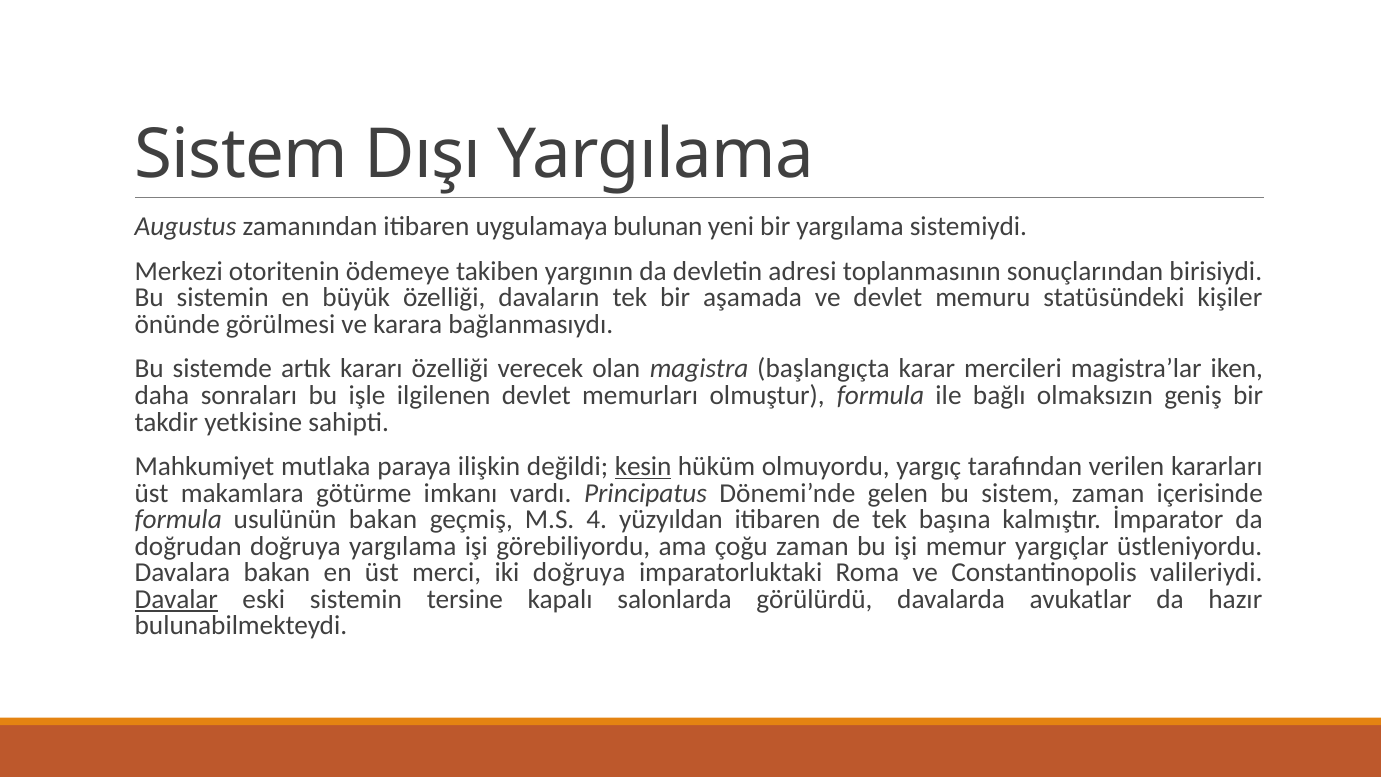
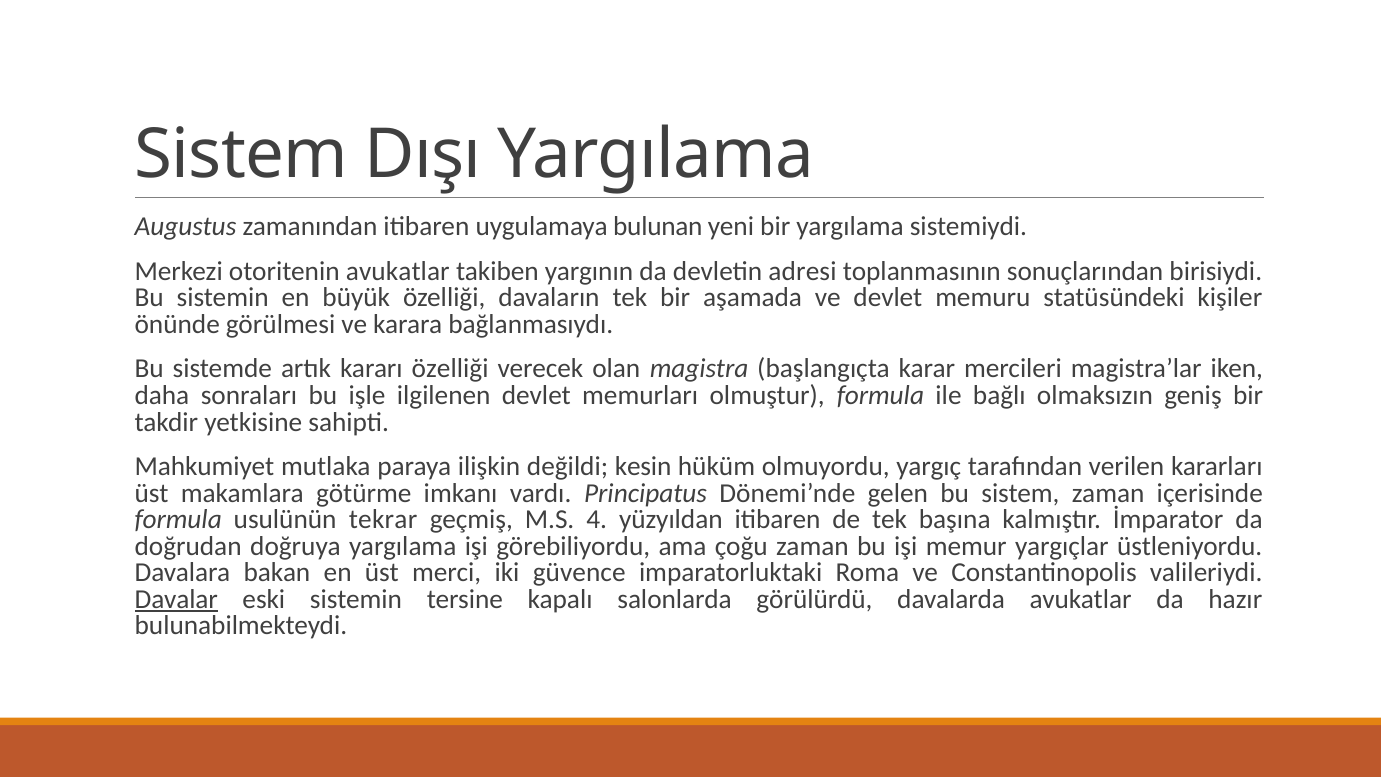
otoritenin ödemeye: ödemeye -> avukatlar
kesin underline: present -> none
usulünün bakan: bakan -> tekrar
iki doğruya: doğruya -> güvence
